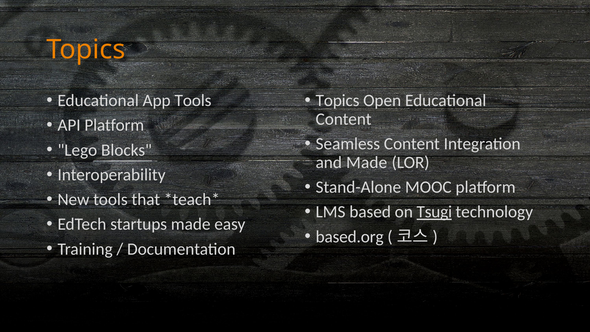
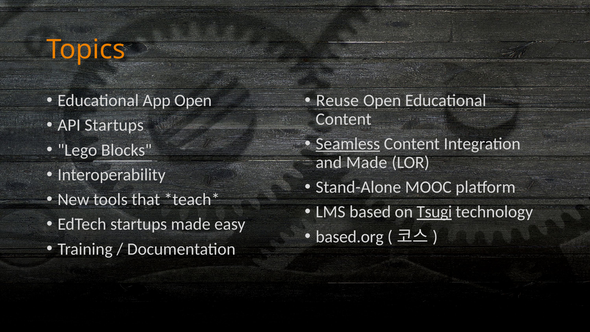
App Tools: Tools -> Open
Topics at (338, 100): Topics -> Reuse
API Platform: Platform -> Startups
Seamless underline: none -> present
